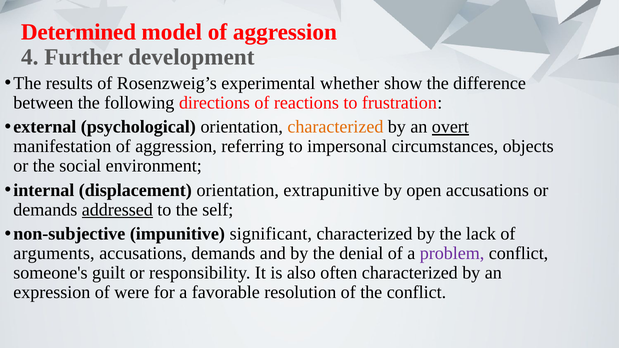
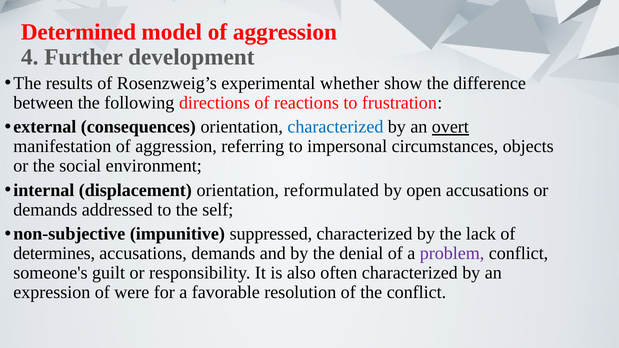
psychological: psychological -> consequences
characterized at (335, 127) colour: orange -> blue
extrapunitive: extrapunitive -> reformulated
addressed underline: present -> none
significant: significant -> suppressed
arguments: arguments -> determines
